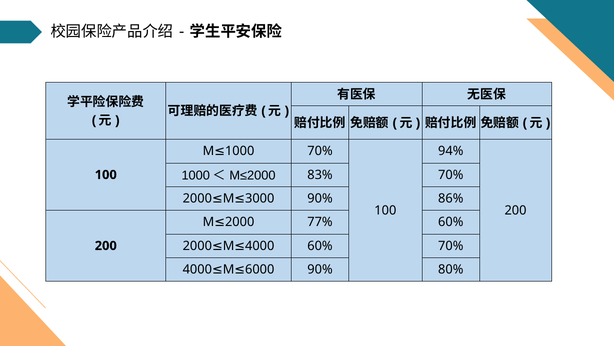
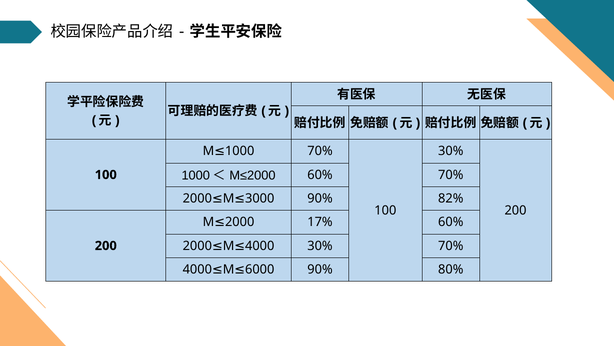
94% at (451, 151): 94% -> 30%
M≤2000 83%: 83% -> 60%
86%: 86% -> 82%
77%: 77% -> 17%
60% at (320, 245): 60% -> 30%
